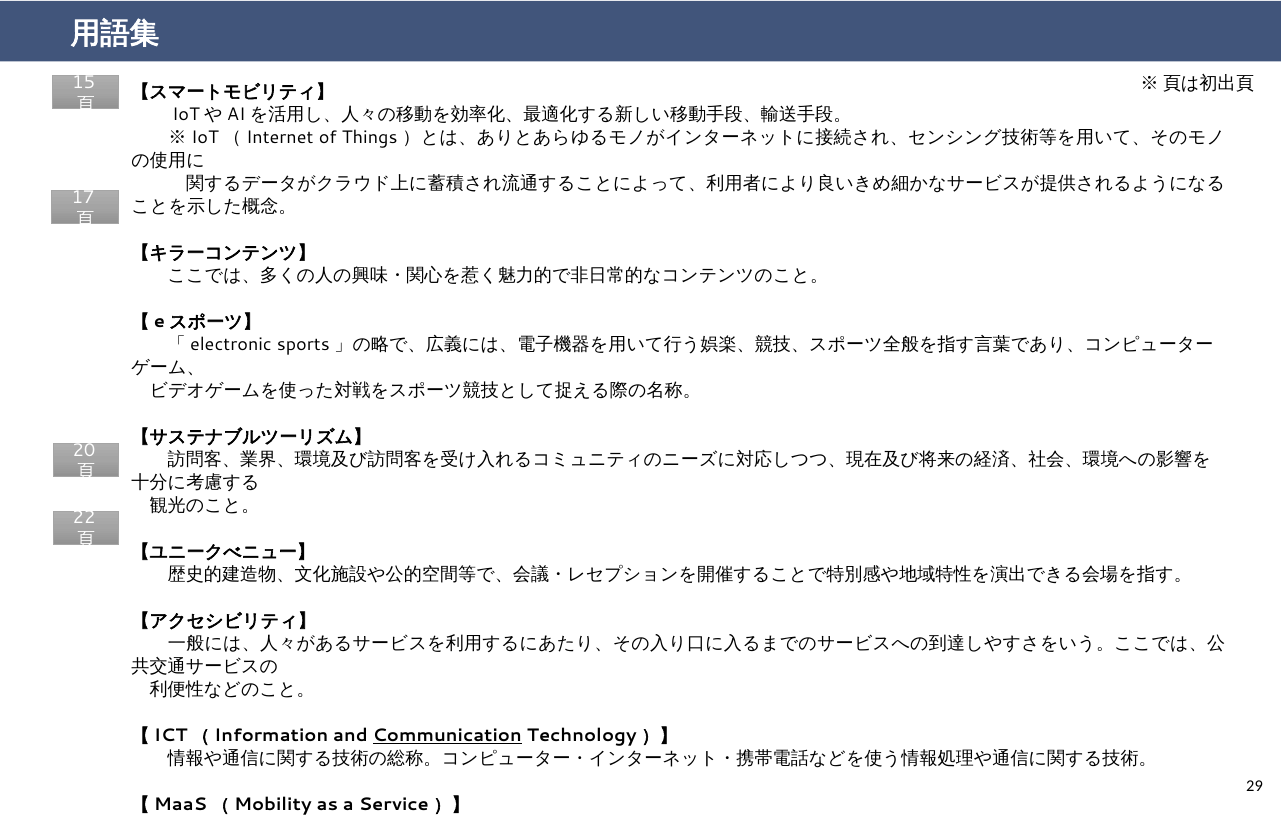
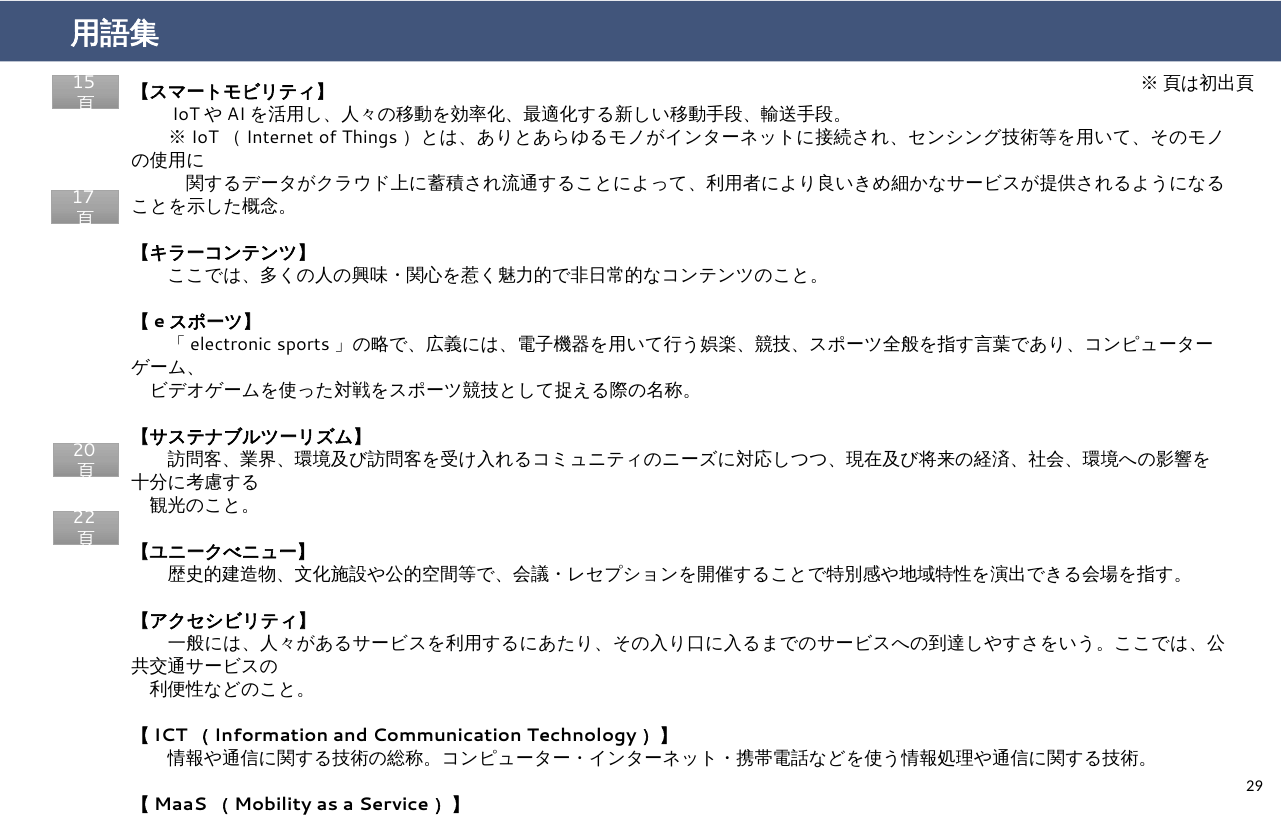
Communication underline: present -> none
